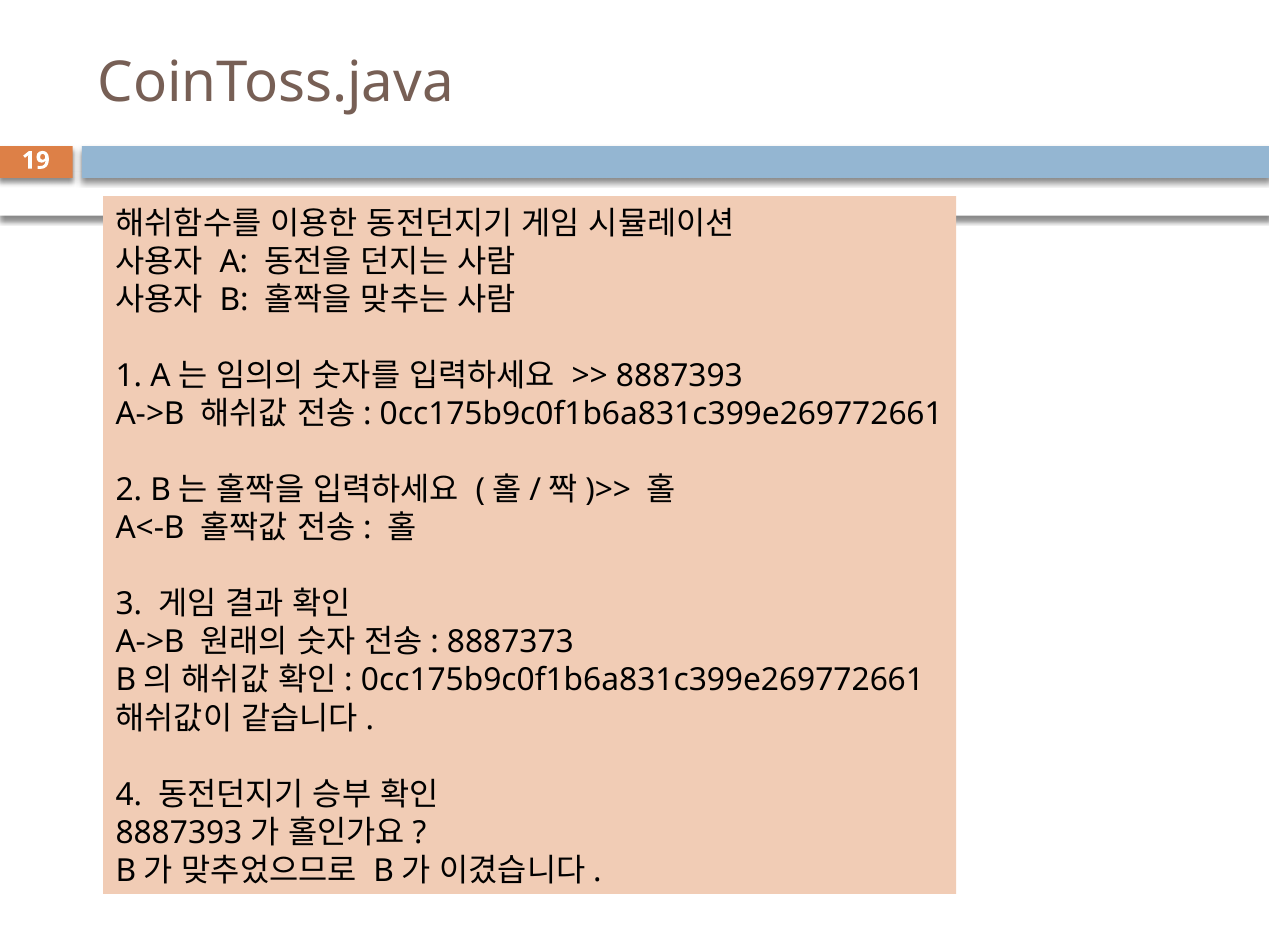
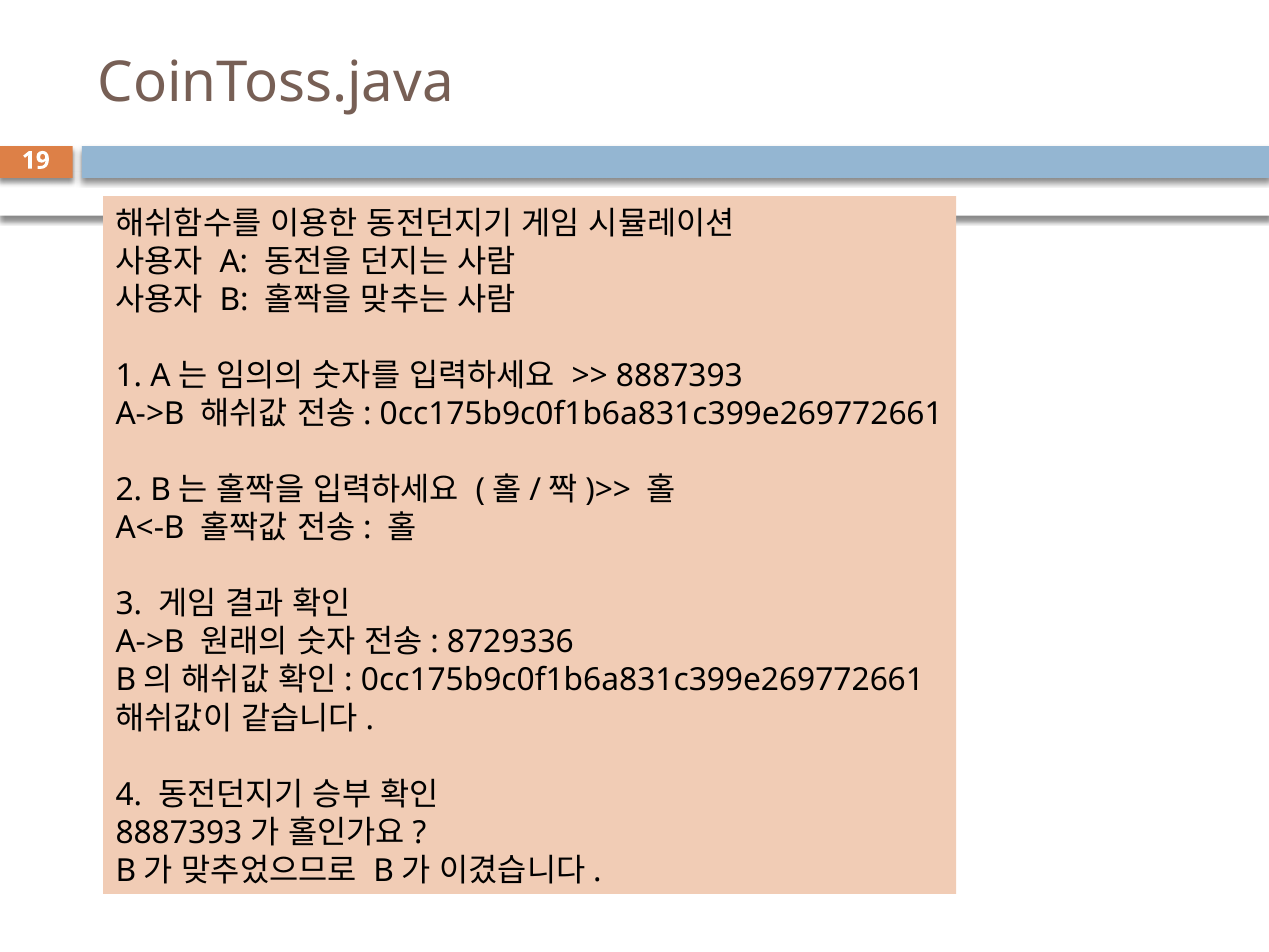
8887373: 8887373 -> 8729336
